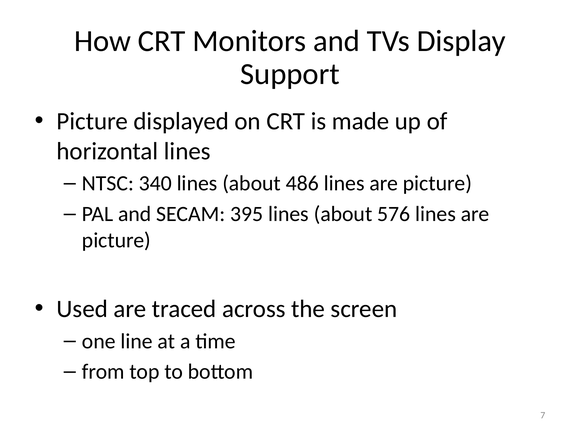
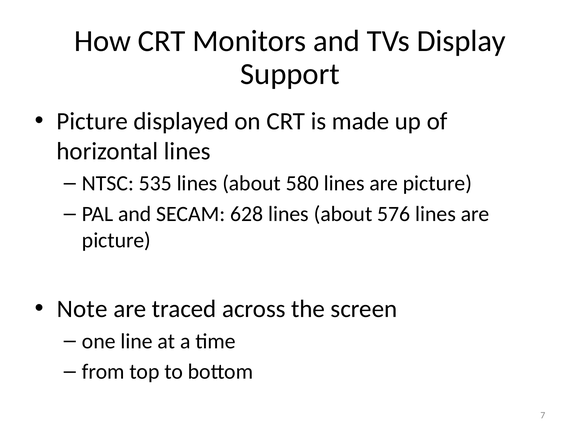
340: 340 -> 535
486: 486 -> 580
395: 395 -> 628
Used: Used -> Note
